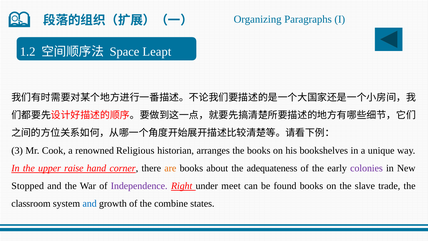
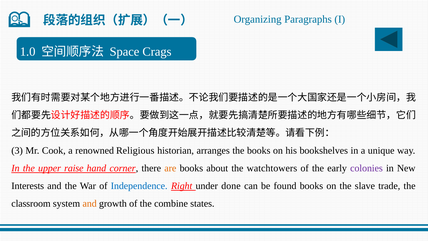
1.2: 1.2 -> 1.0
Leapt: Leapt -> Crags
adequateness: adequateness -> watchtowers
Stopped: Stopped -> Interests
Independence colour: purple -> blue
meet: meet -> done
and at (90, 203) colour: blue -> orange
